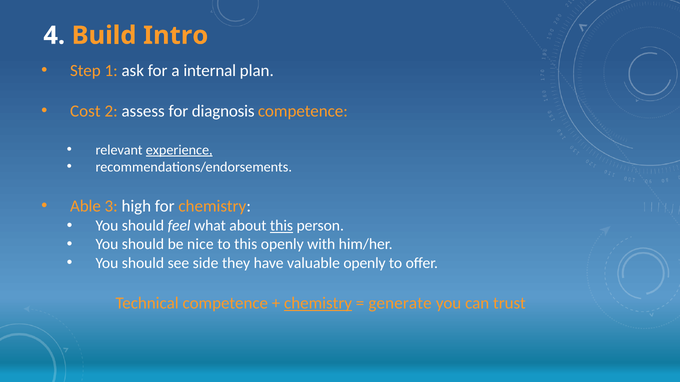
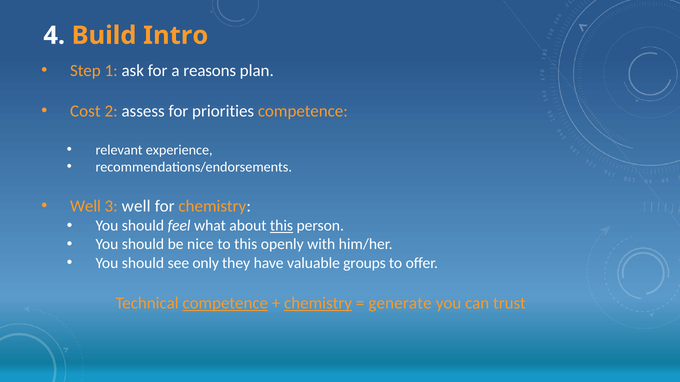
internal: internal -> reasons
diagnosis: diagnosis -> priorities
experience underline: present -> none
Able at (85, 207): Able -> Well
3 high: high -> well
side: side -> only
valuable openly: openly -> groups
competence at (225, 303) underline: none -> present
